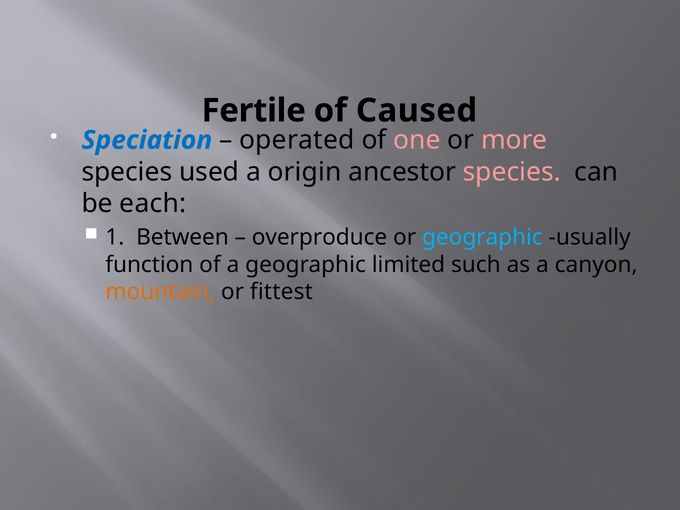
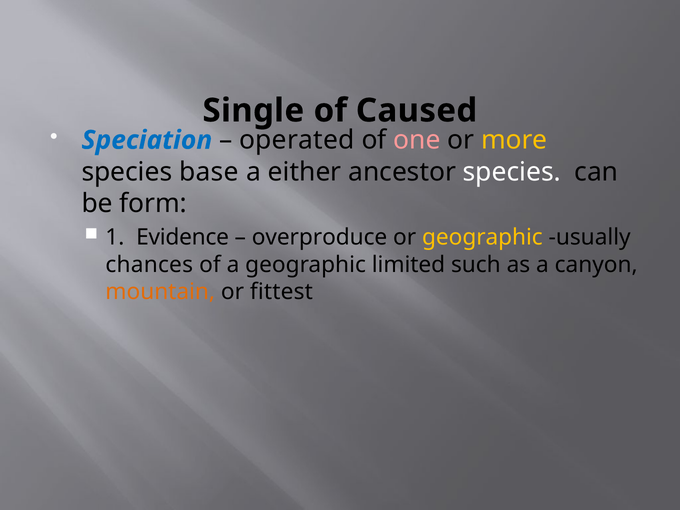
Fertile: Fertile -> Single
more colour: pink -> yellow
used: used -> base
origin: origin -> either
species at (512, 172) colour: pink -> white
each: each -> form
Between: Between -> Evidence
geographic at (482, 237) colour: light blue -> yellow
function: function -> chances
